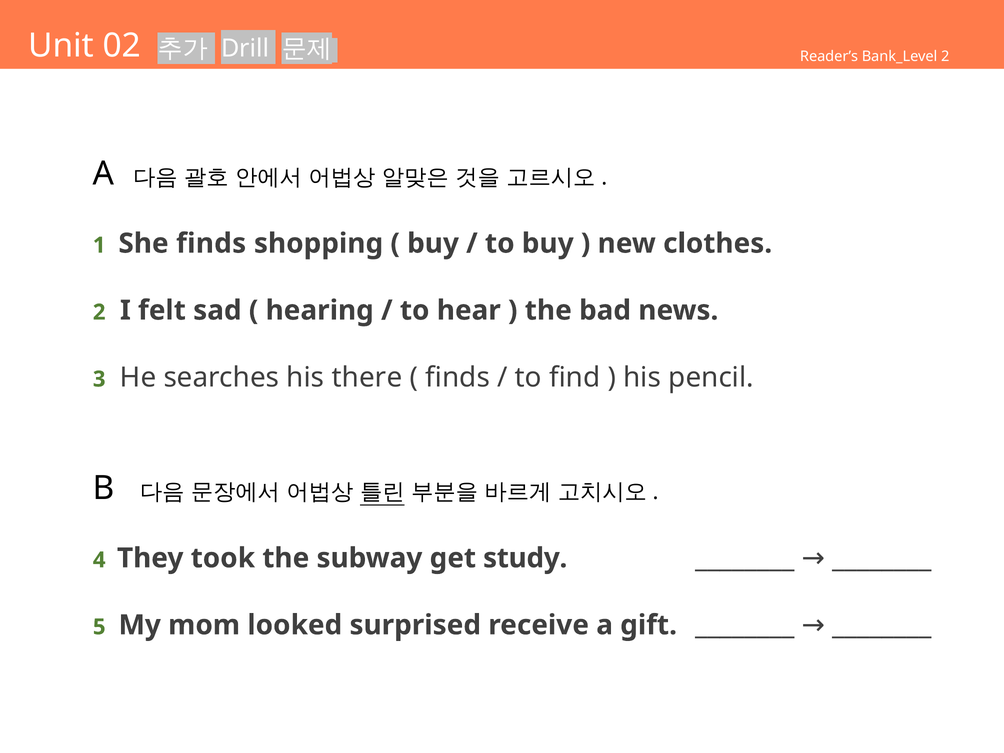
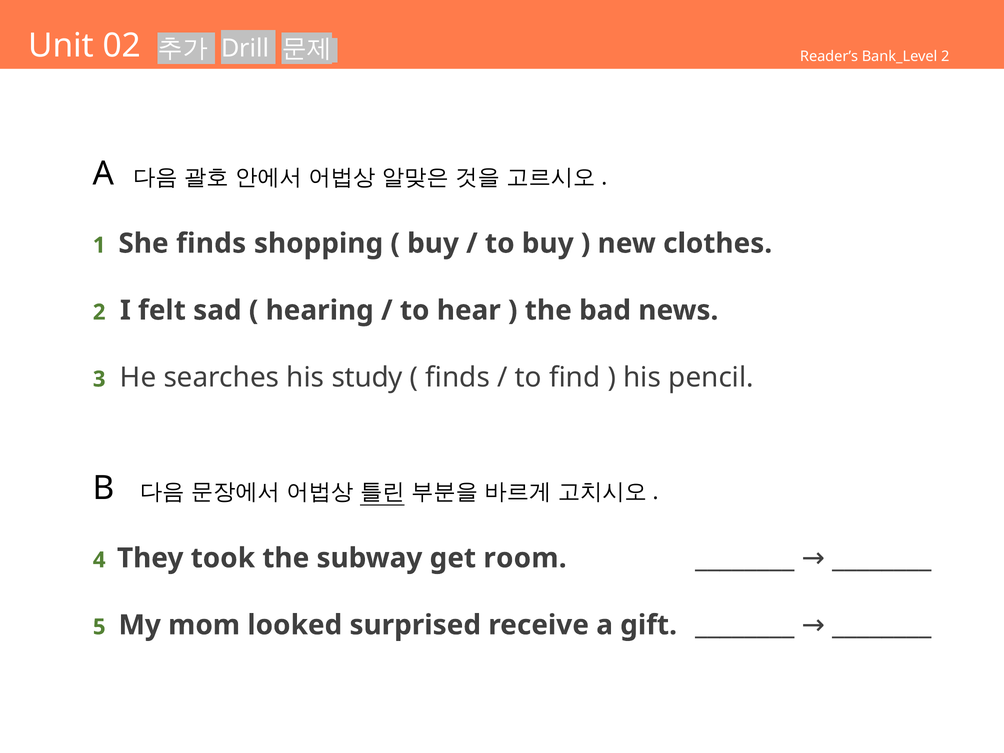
there: there -> study
study: study -> room
